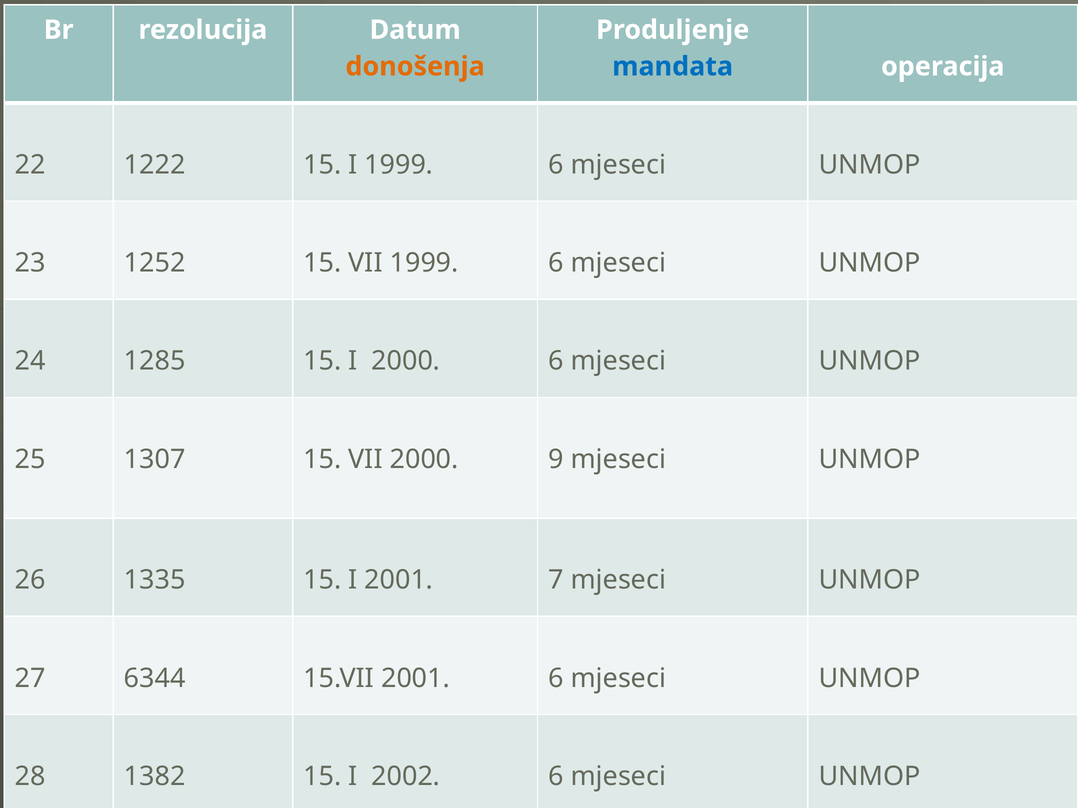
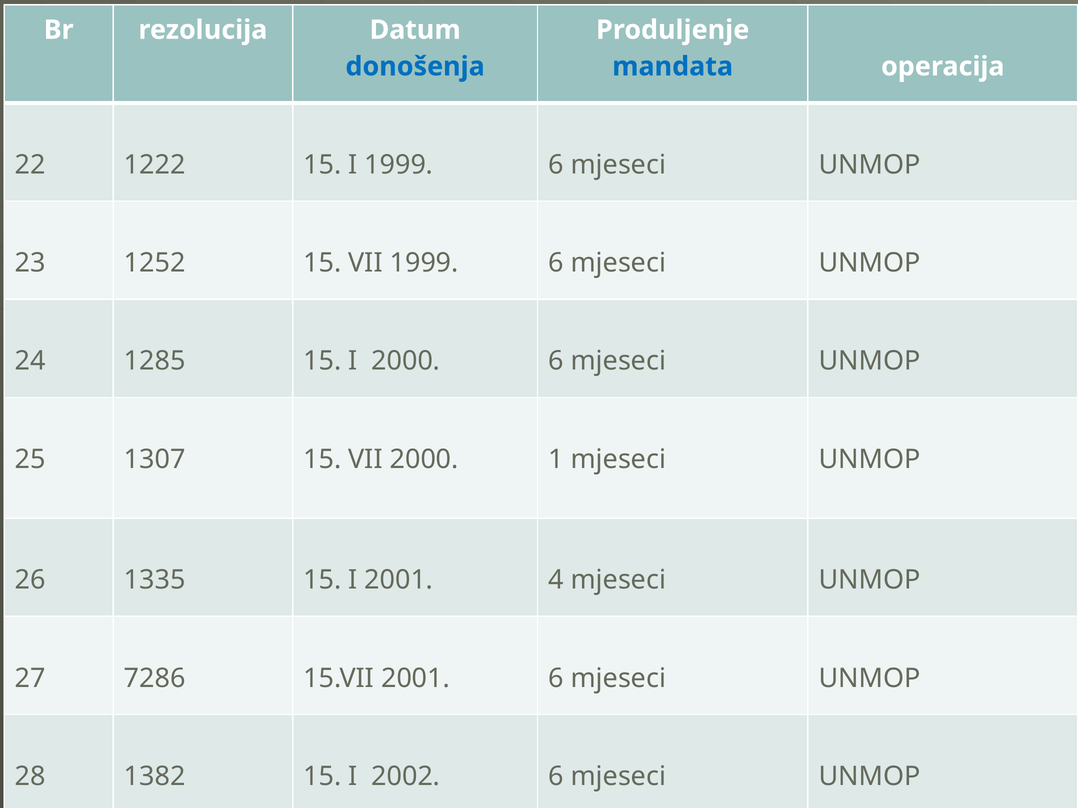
donošenja colour: orange -> blue
9: 9 -> 1
7: 7 -> 4
6344: 6344 -> 7286
